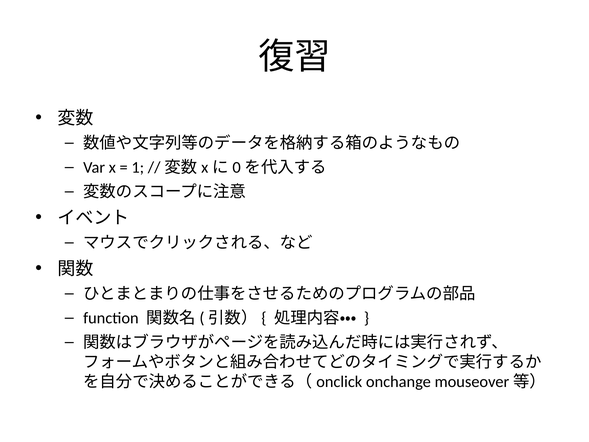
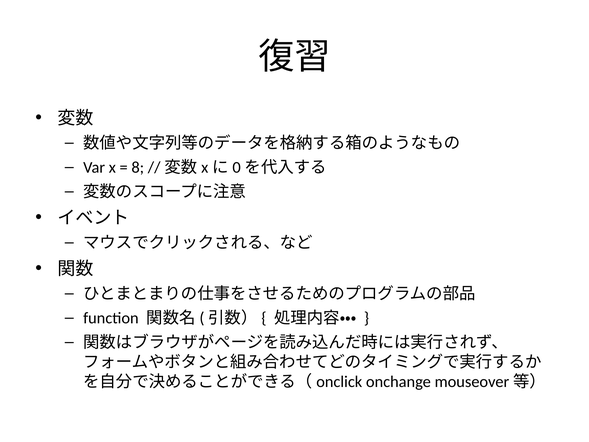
1: 1 -> 8
